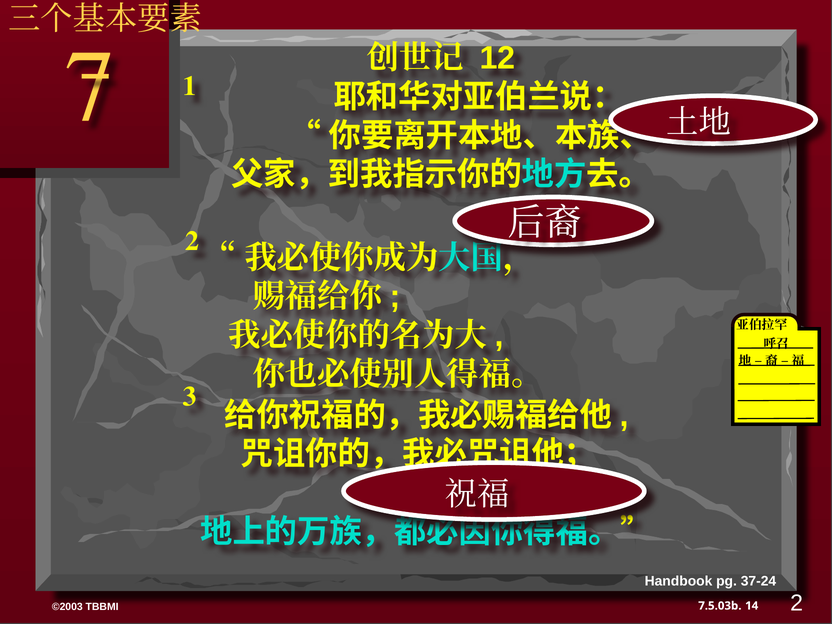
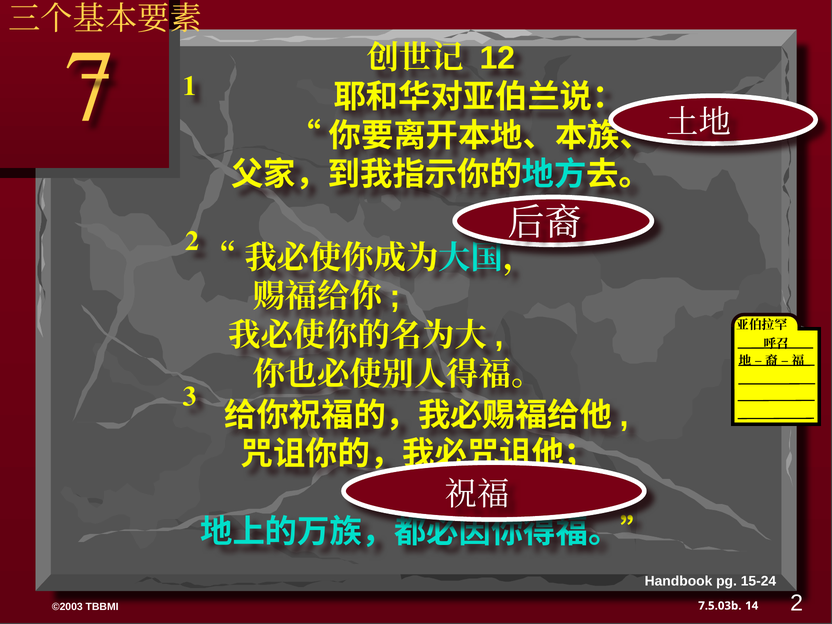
37-24: 37-24 -> 15-24
